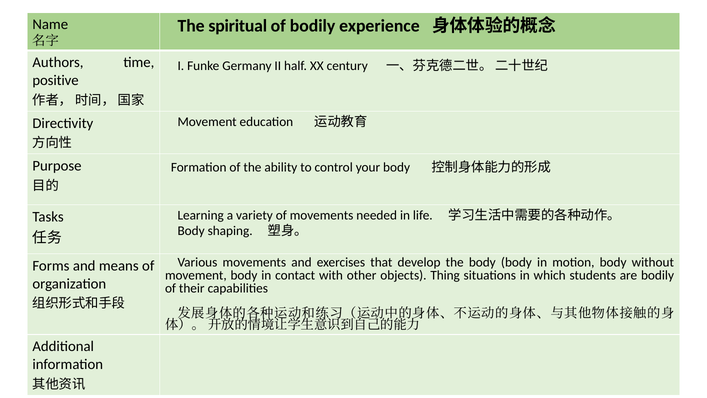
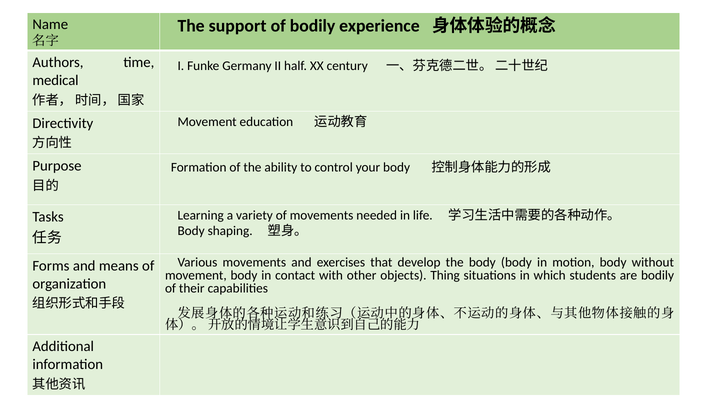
spiritual: spiritual -> support
positive: positive -> medical
